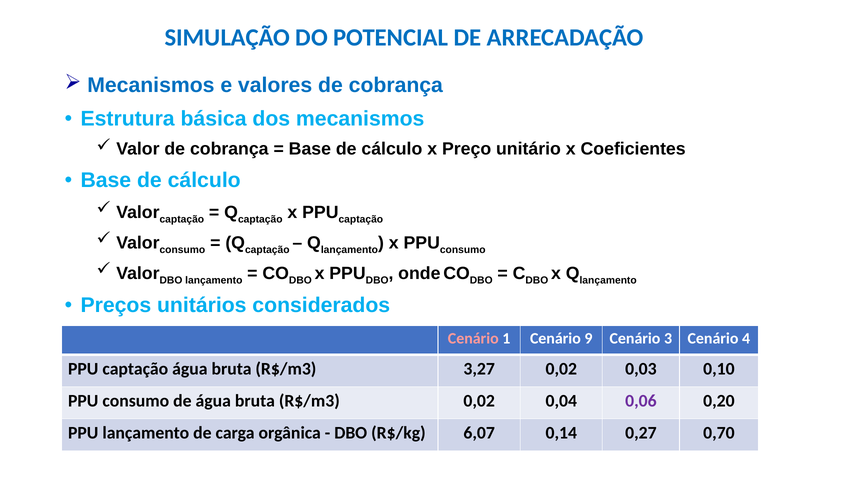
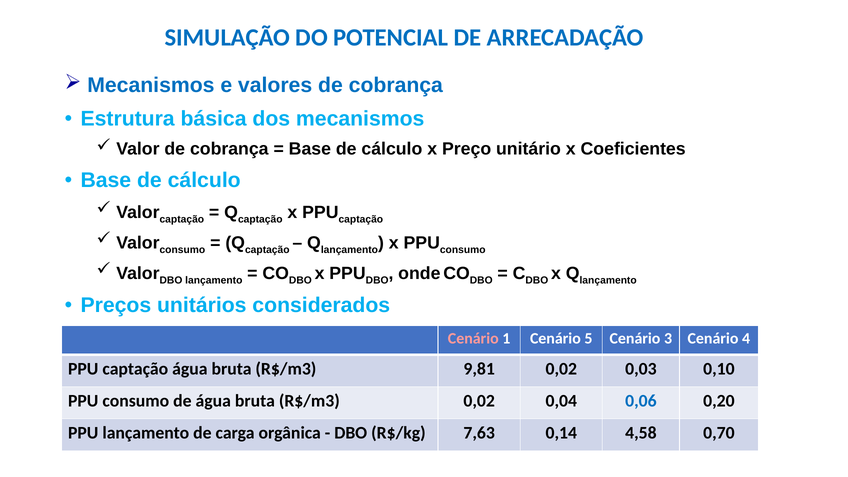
9: 9 -> 5
3,27: 3,27 -> 9,81
0,06 colour: purple -> blue
6,07: 6,07 -> 7,63
0,27: 0,27 -> 4,58
